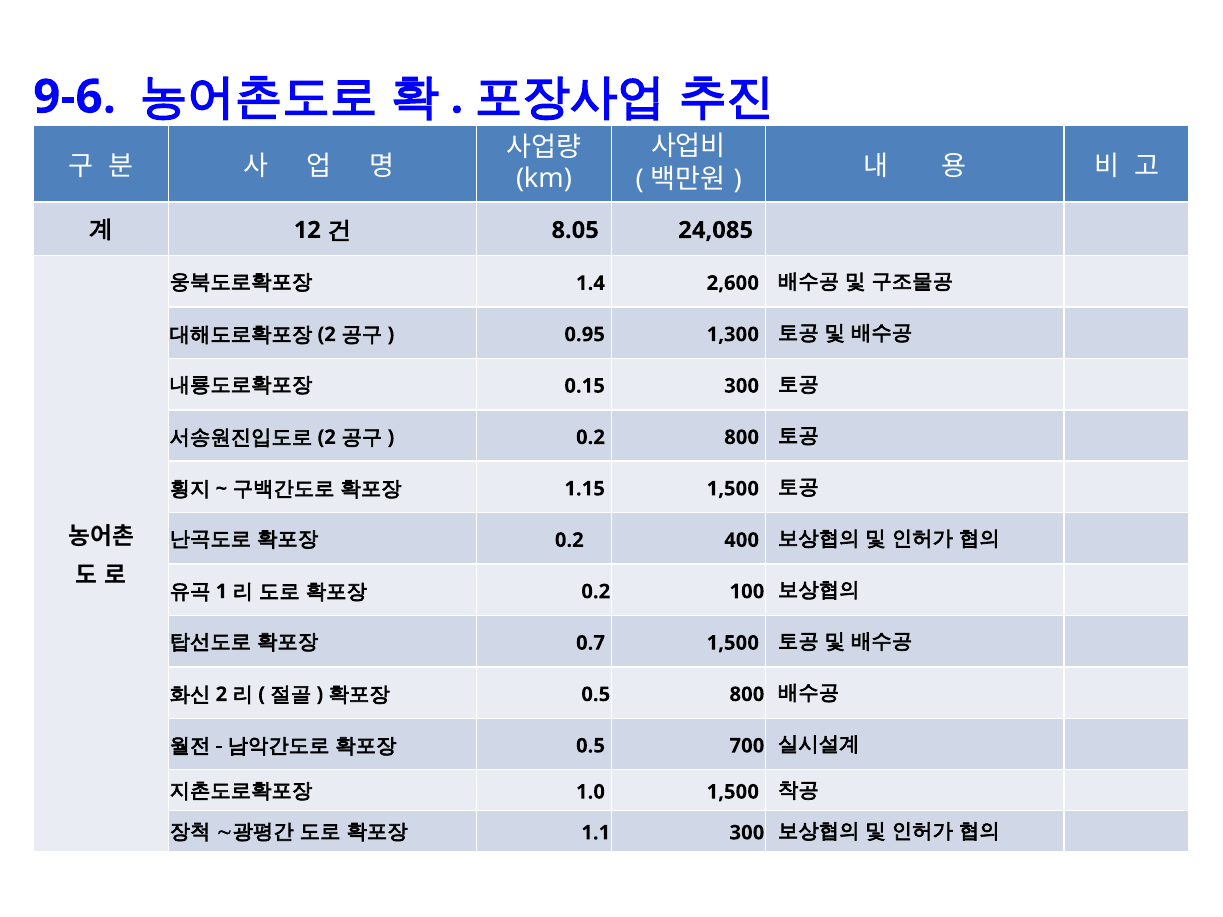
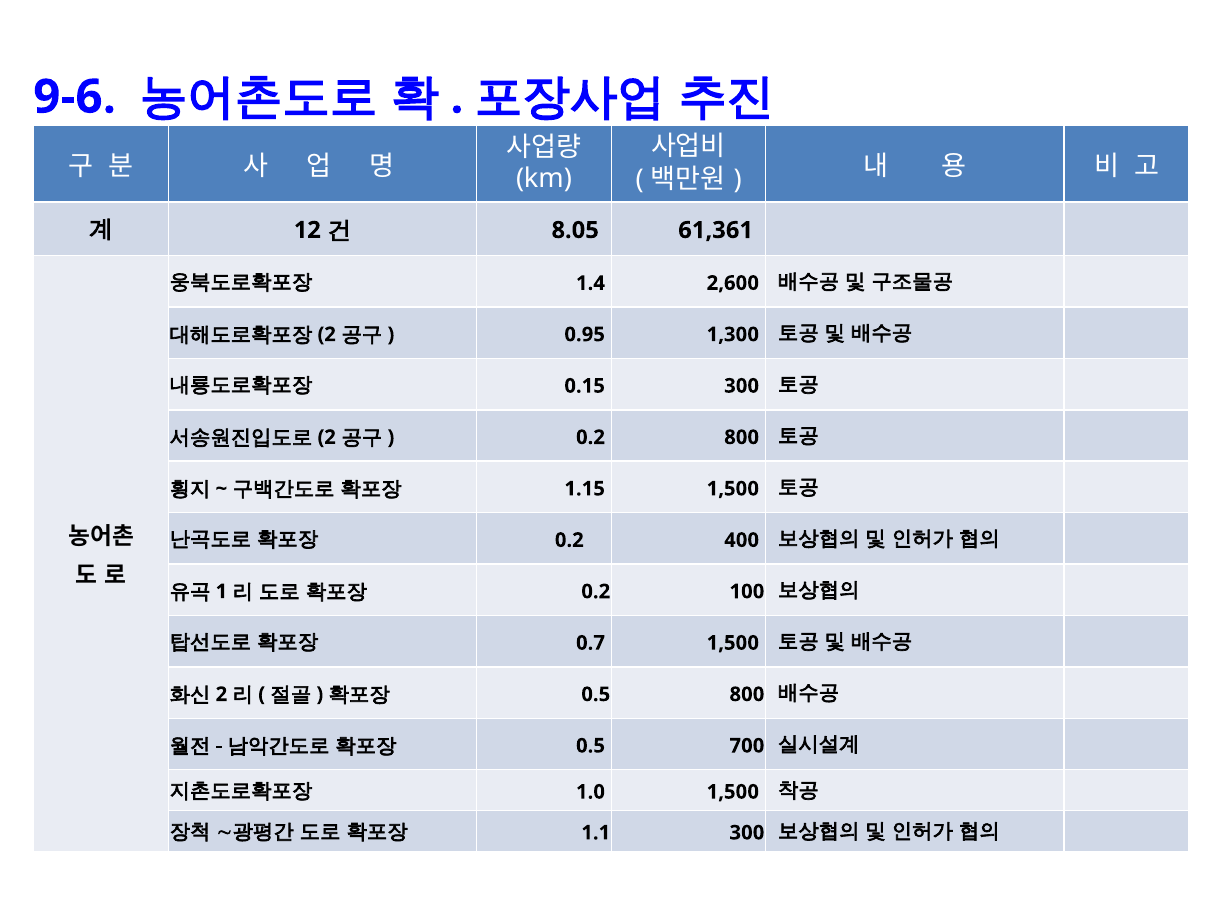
24,085: 24,085 -> 61,361
